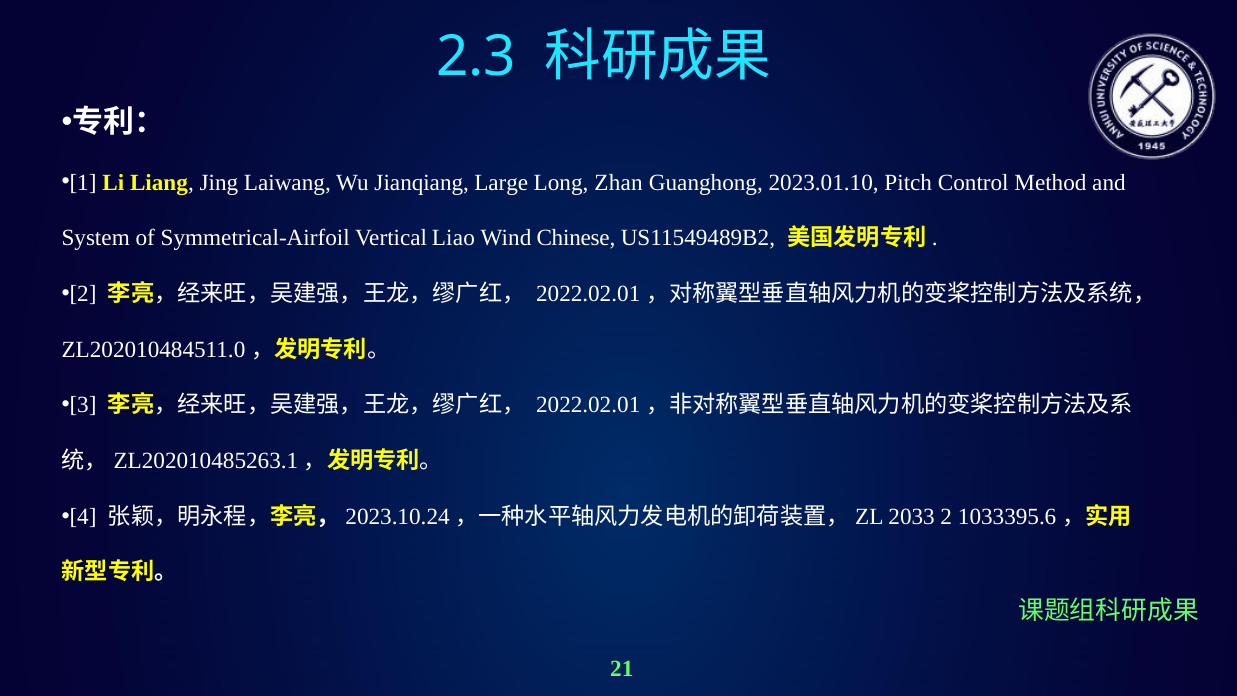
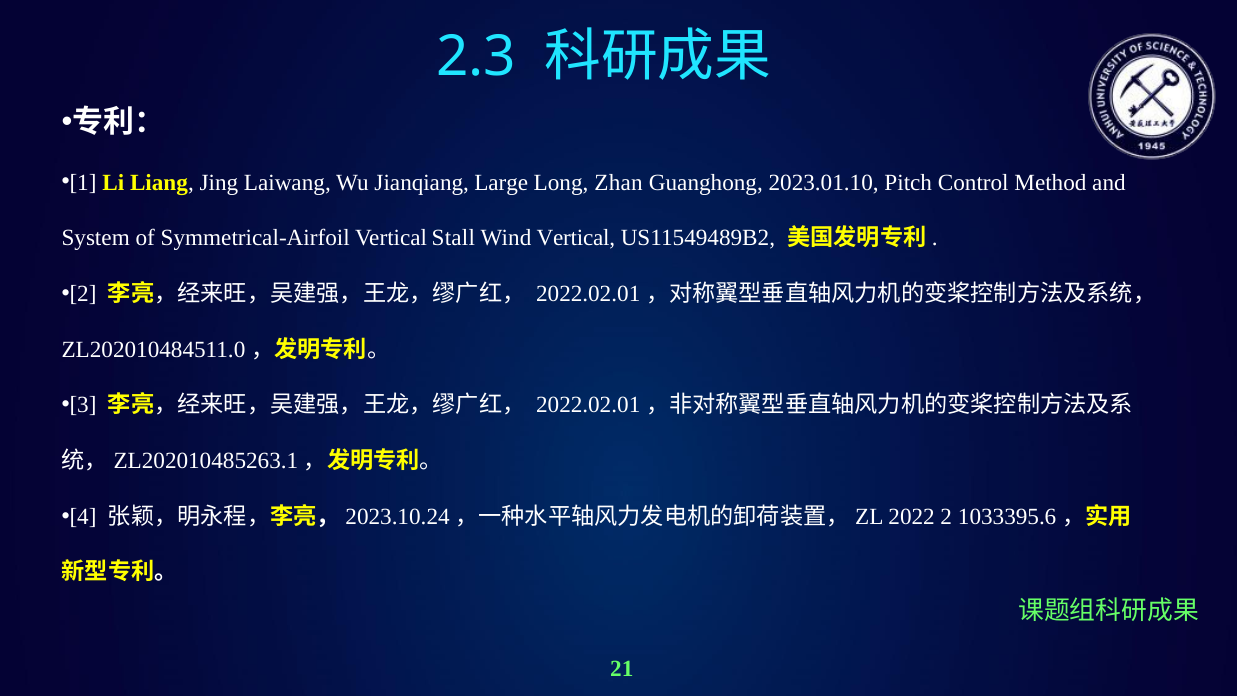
Liao: Liao -> Stall
Wind Chinese: Chinese -> Vertical
2033: 2033 -> 2022
